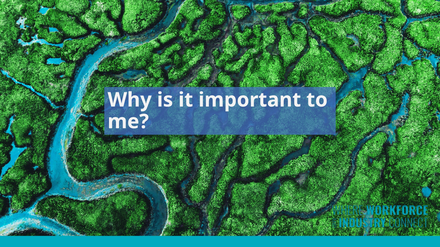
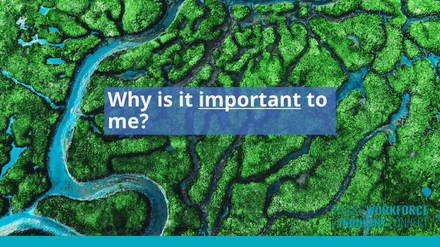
important underline: none -> present
